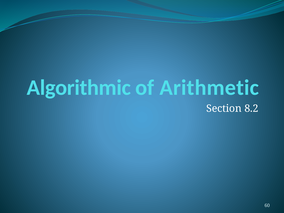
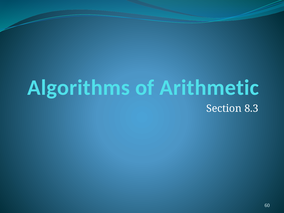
Algorithmic: Algorithmic -> Algorithms
8.2: 8.2 -> 8.3
